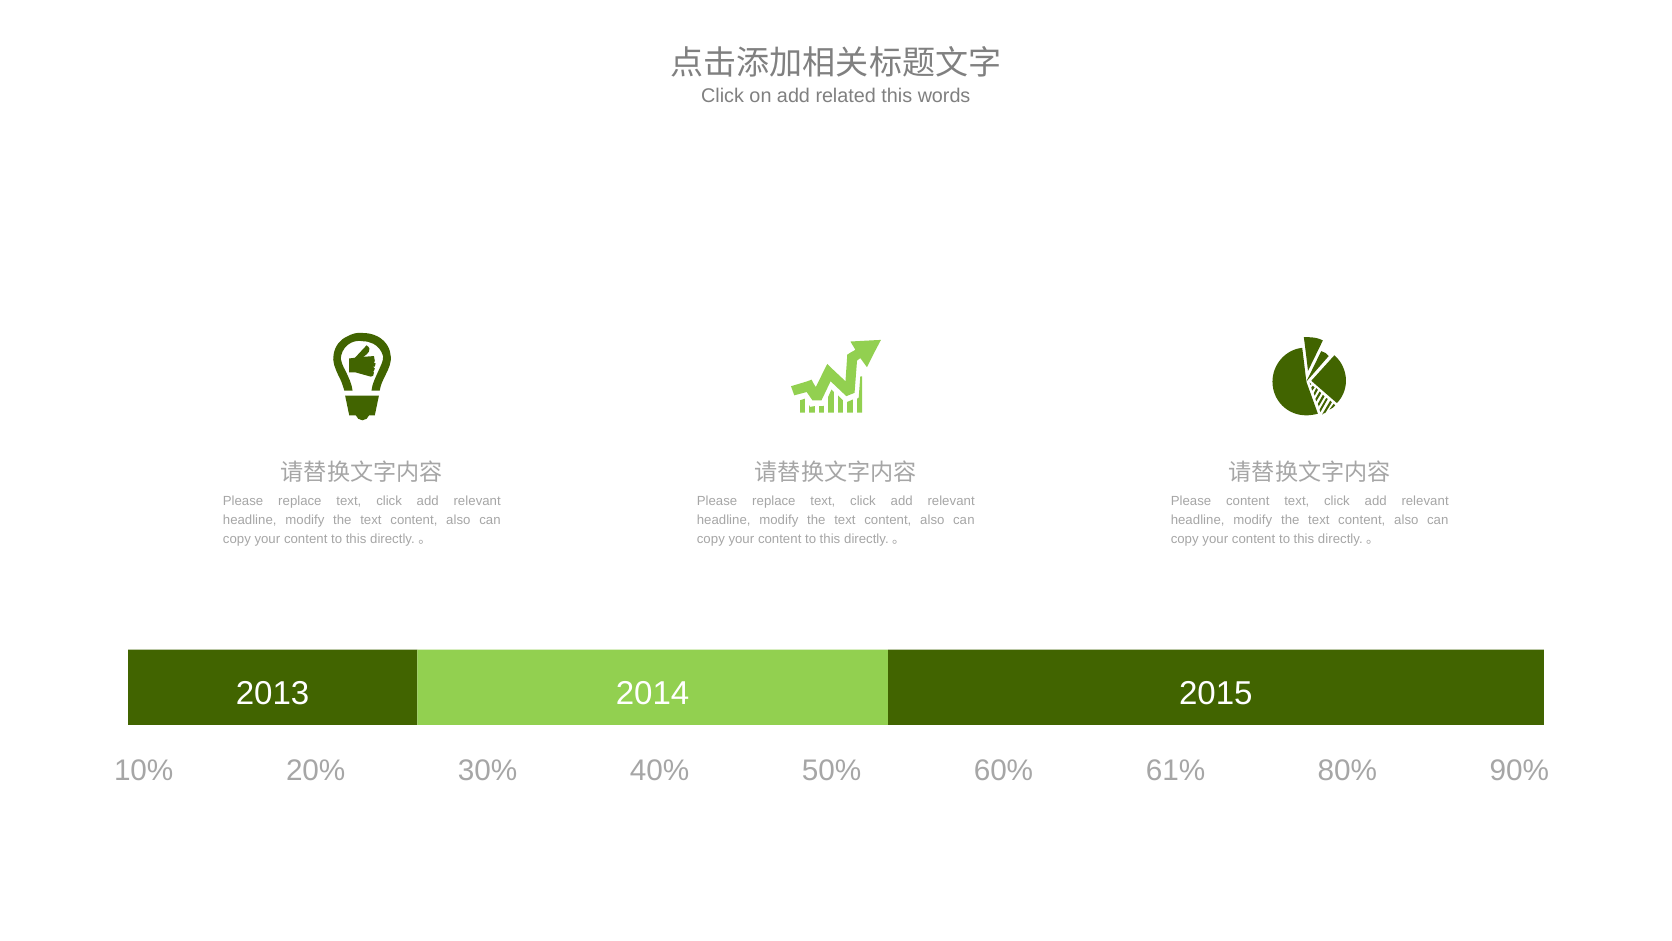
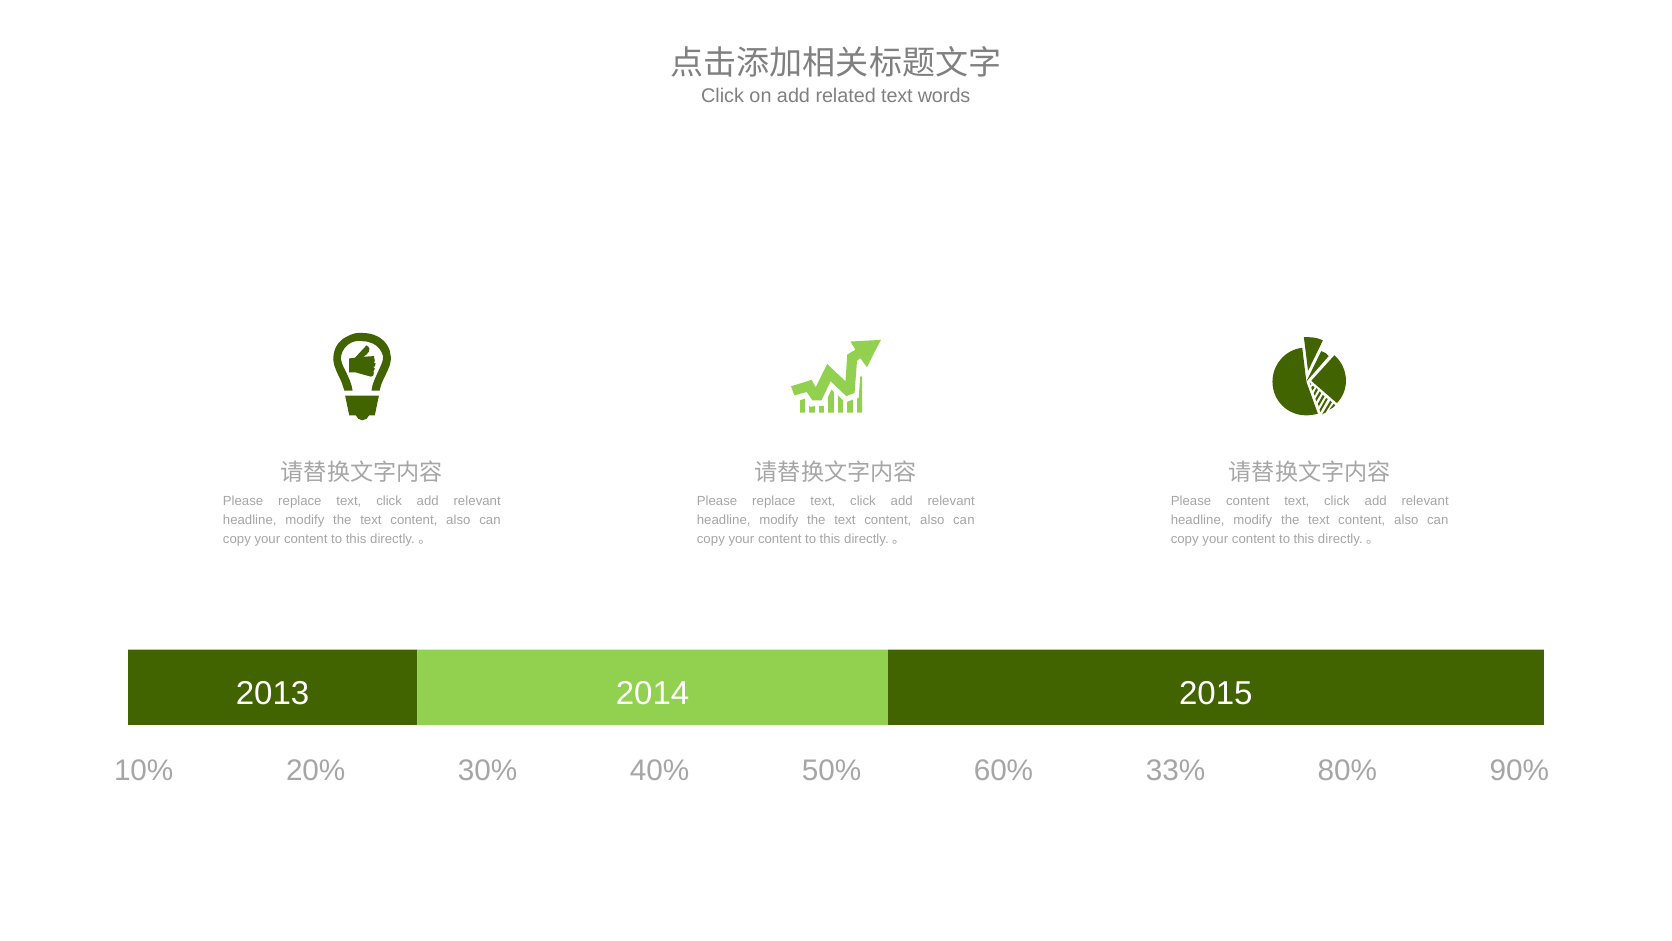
related this: this -> text
61%: 61% -> 33%
